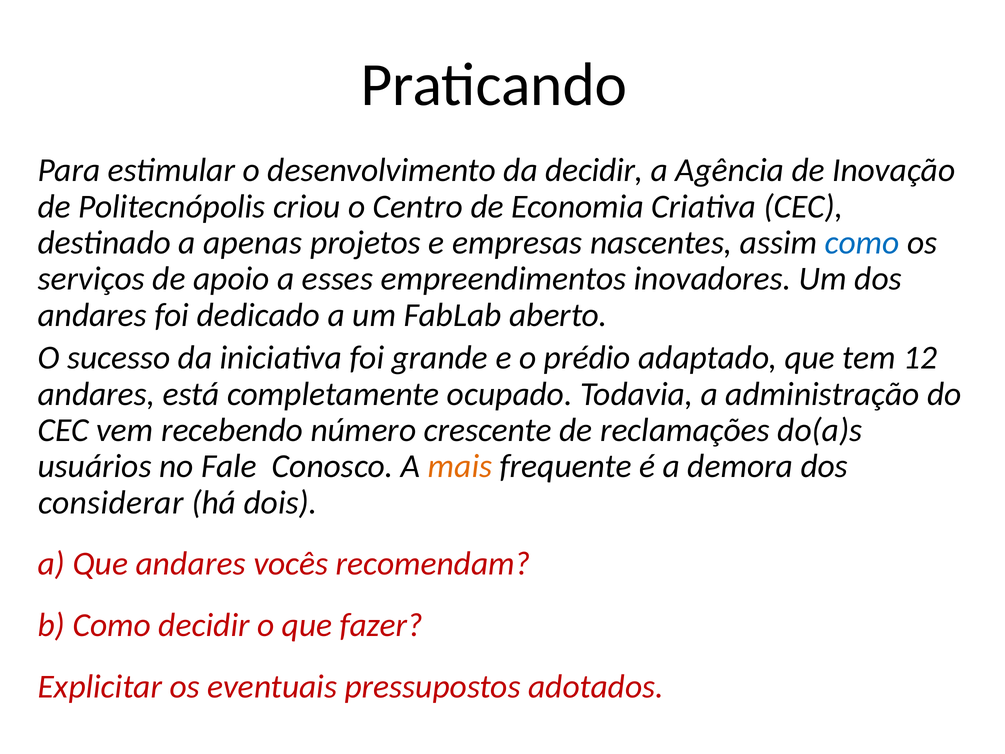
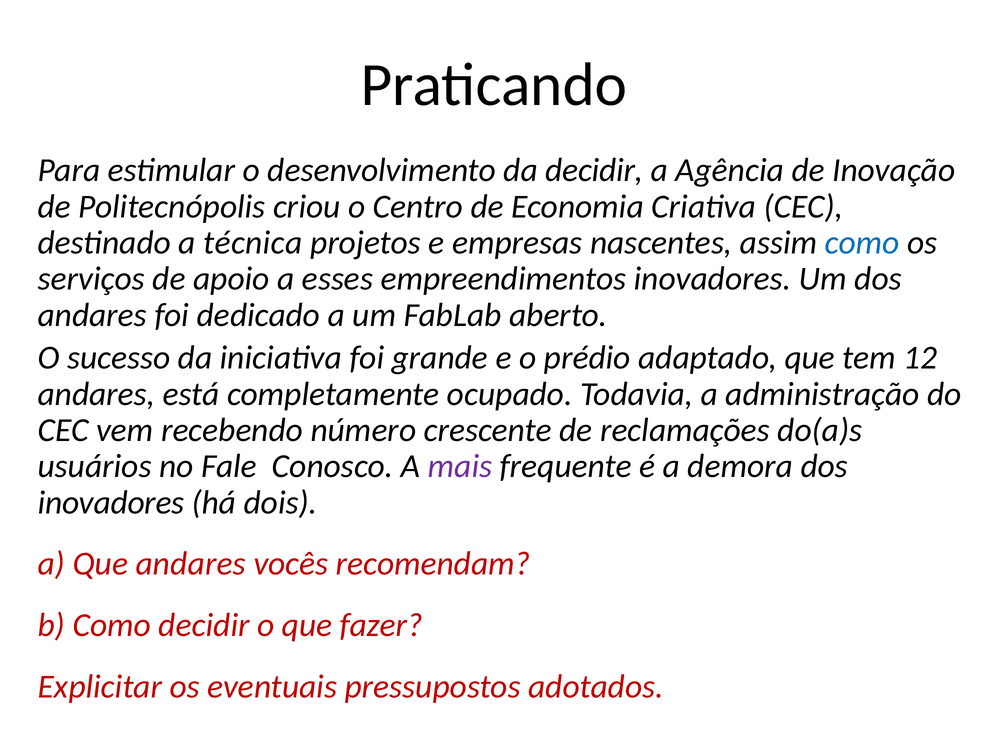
apenas: apenas -> técnica
mais colour: orange -> purple
considerar at (111, 502): considerar -> inovadores
